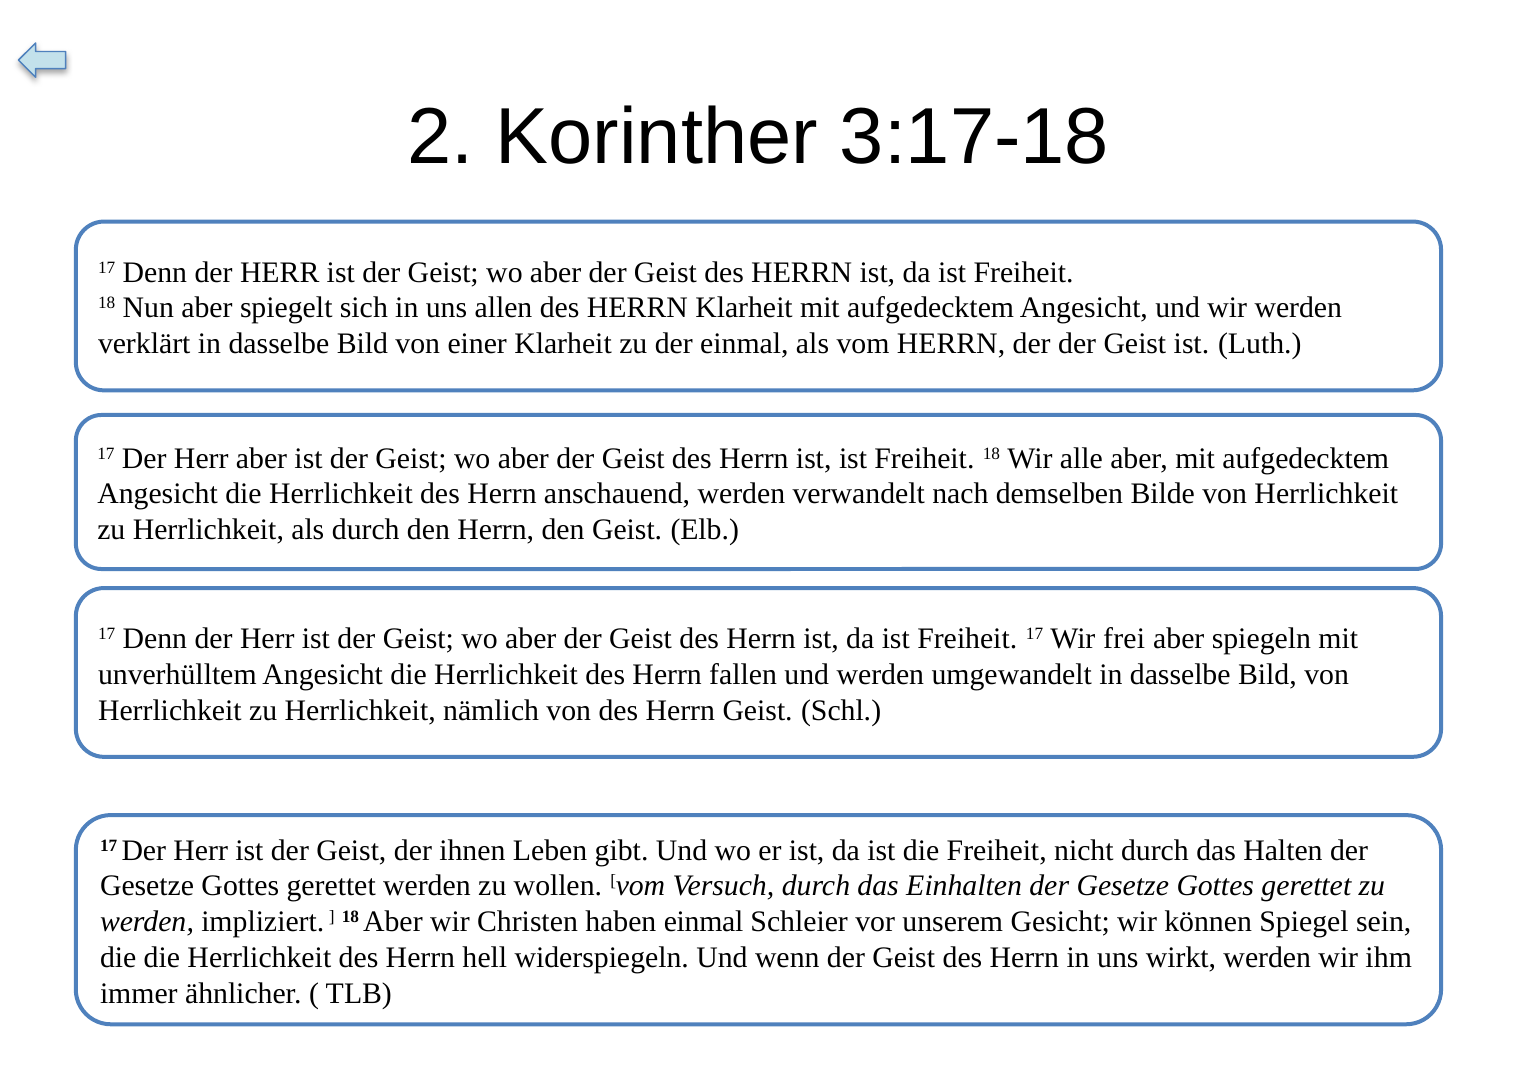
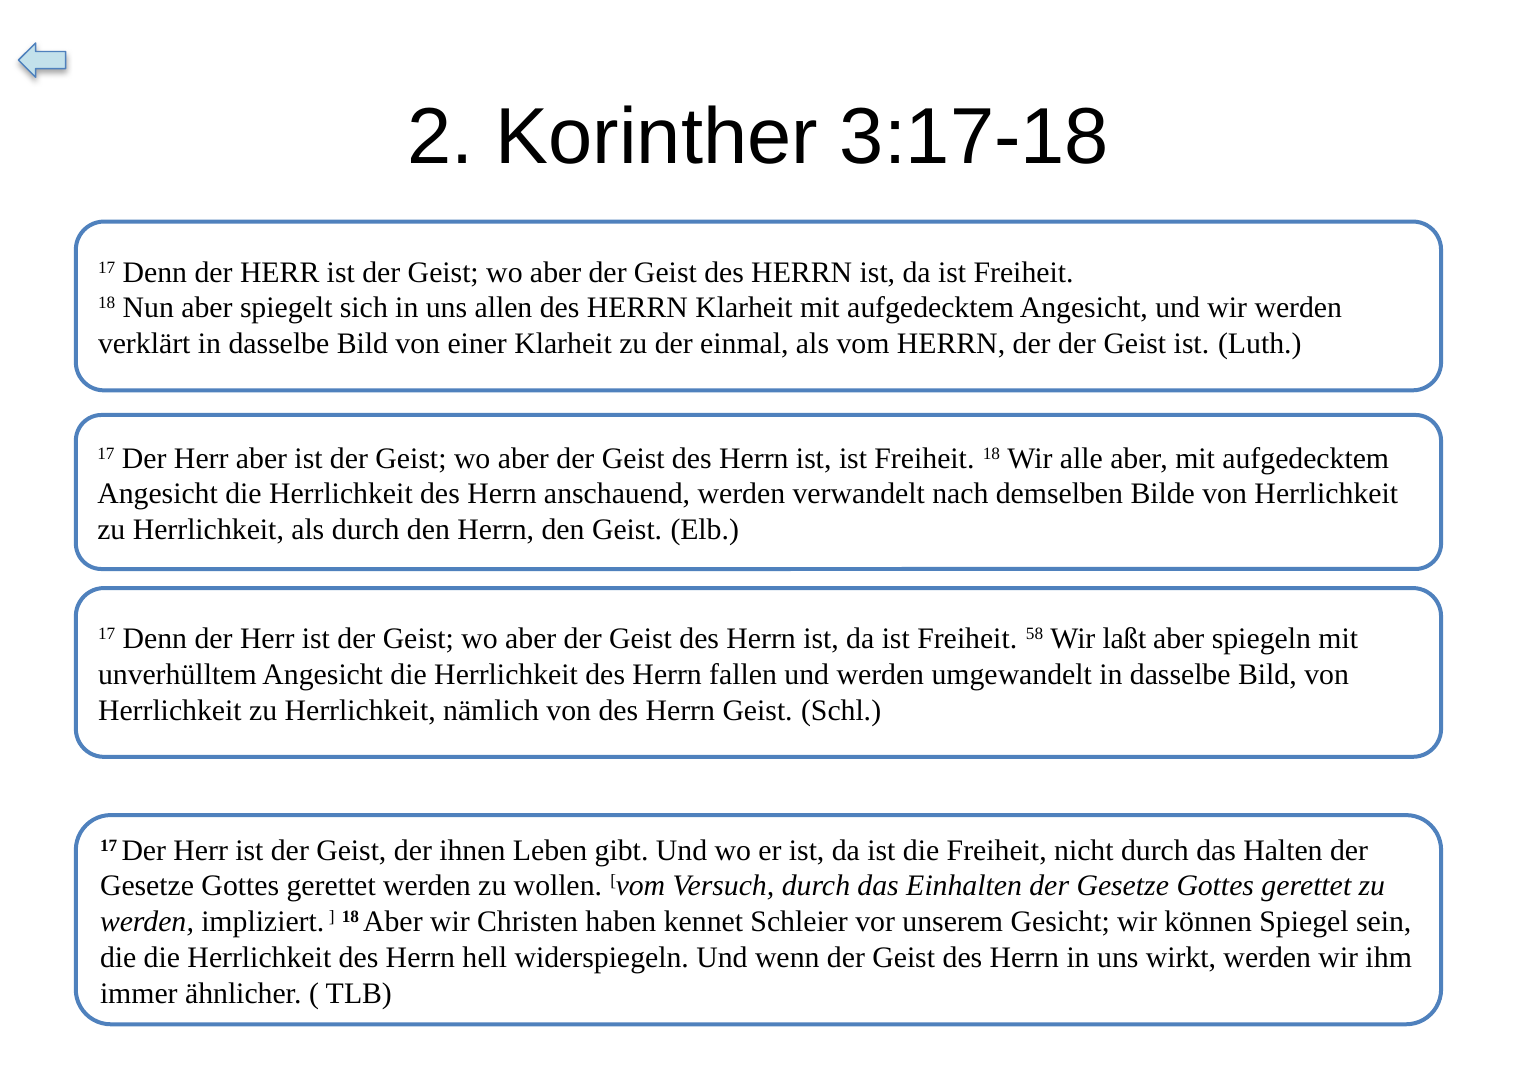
Freiheit 17: 17 -> 58
frei: frei -> laßt
haben einmal: einmal -> kennet
